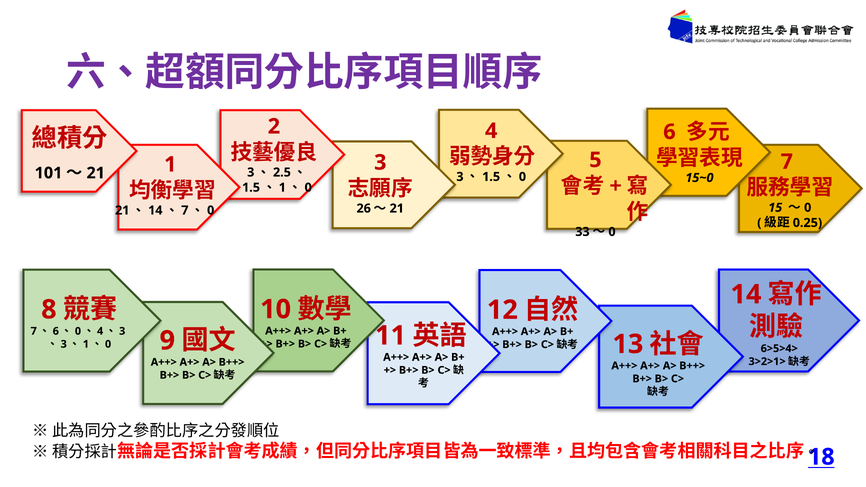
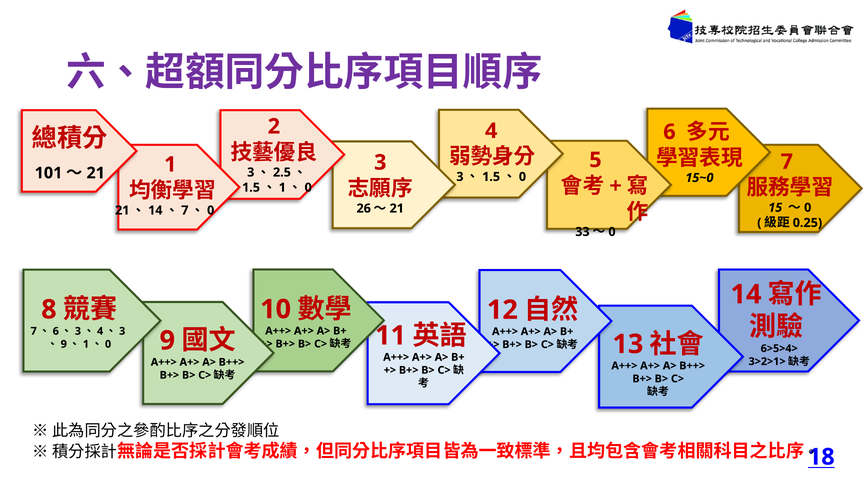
0 at (78, 331): 0 -> 3
3 at (64, 344): 3 -> 9
